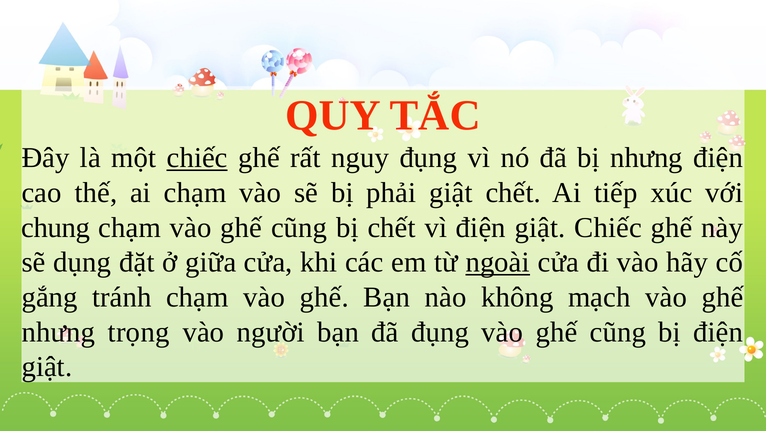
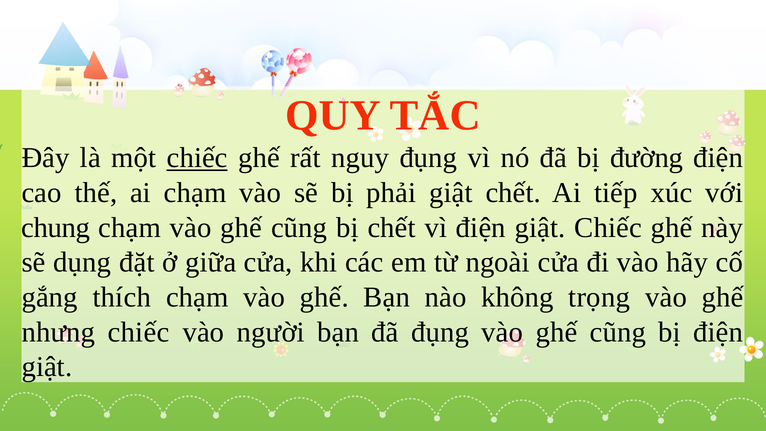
bị nhưng: nhưng -> đường
ngoài underline: present -> none
tránh: tránh -> thích
mạch: mạch -> trọng
nhưng trọng: trọng -> chiếc
